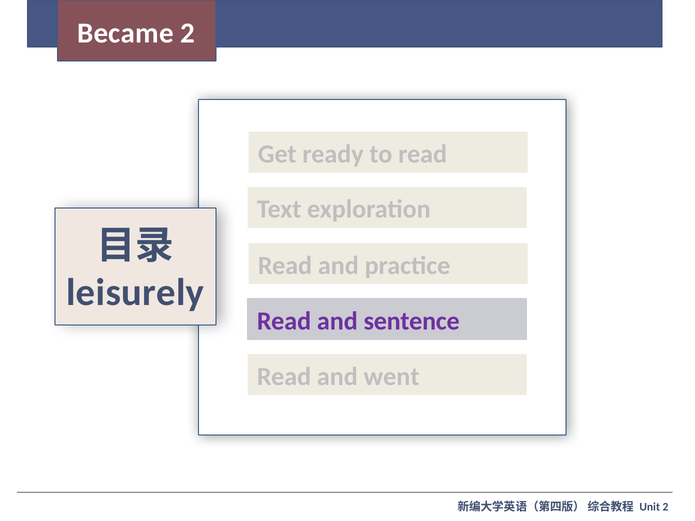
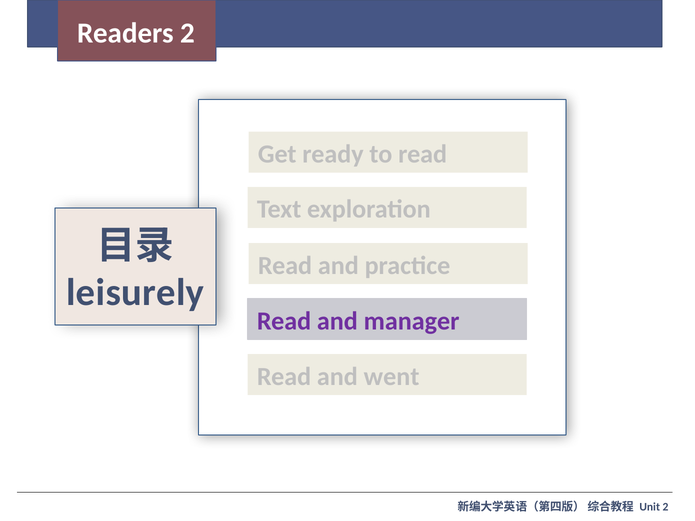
Became: Became -> Readers
sentence: sentence -> manager
